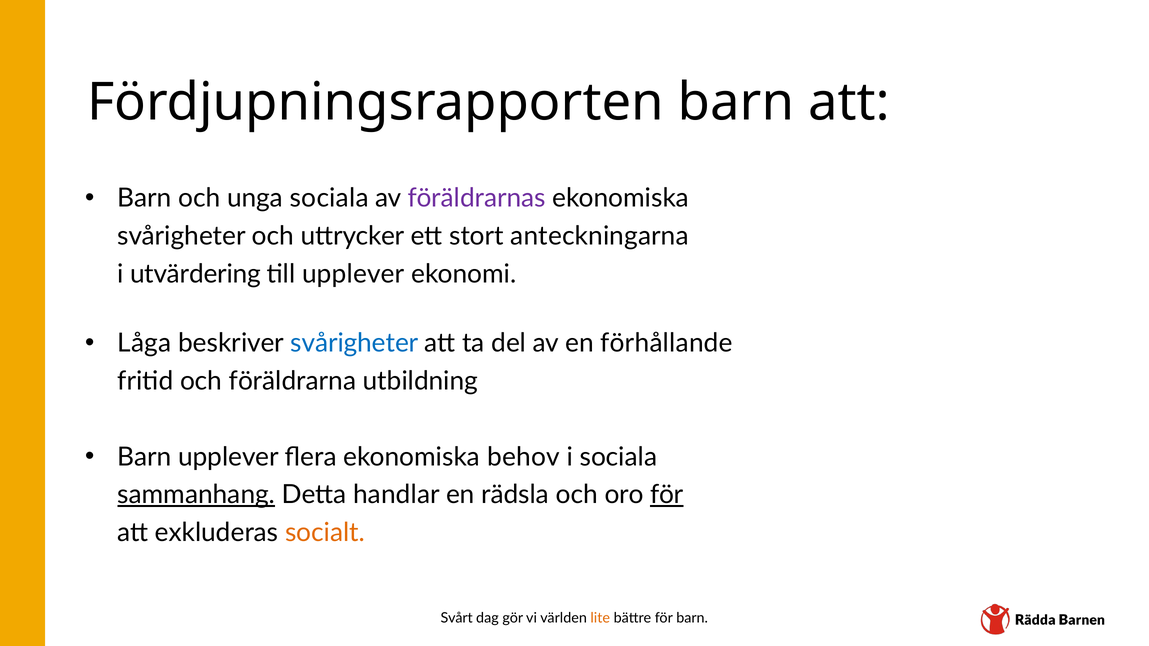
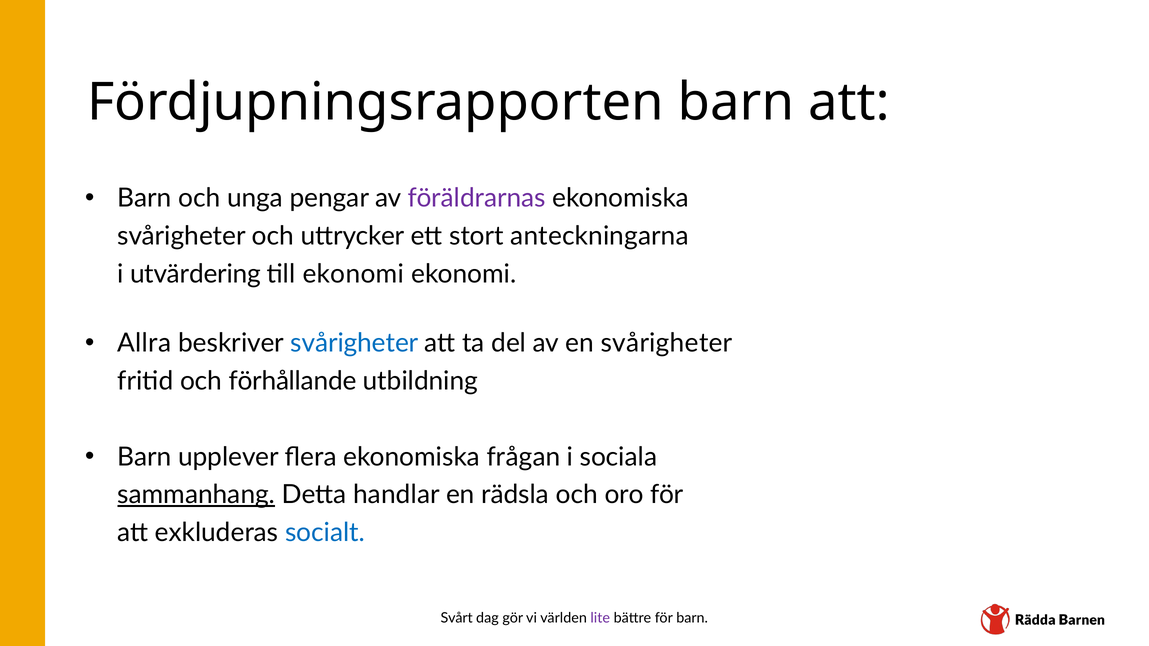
unga sociala: sociala -> pengar
till upplever: upplever -> ekonomi
Låga: Låga -> Allra
en förhållande: förhållande -> svårigheter
föräldrarna: föräldrarna -> förhållande
behov: behov -> frågan
för at (667, 495) underline: present -> none
socialt colour: orange -> blue
lite colour: orange -> purple
